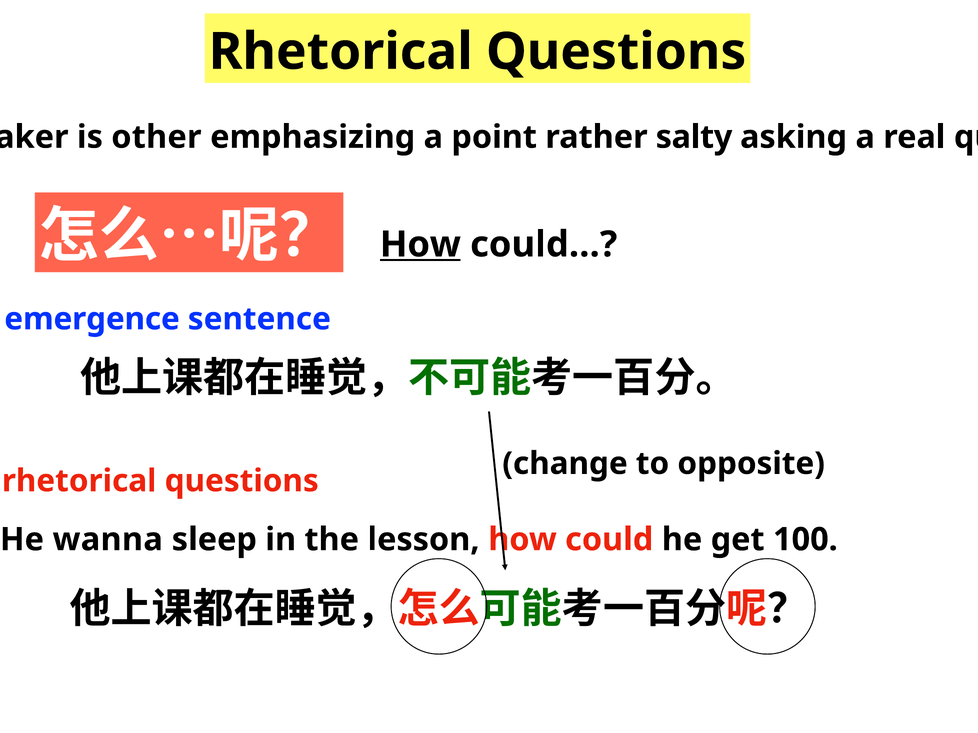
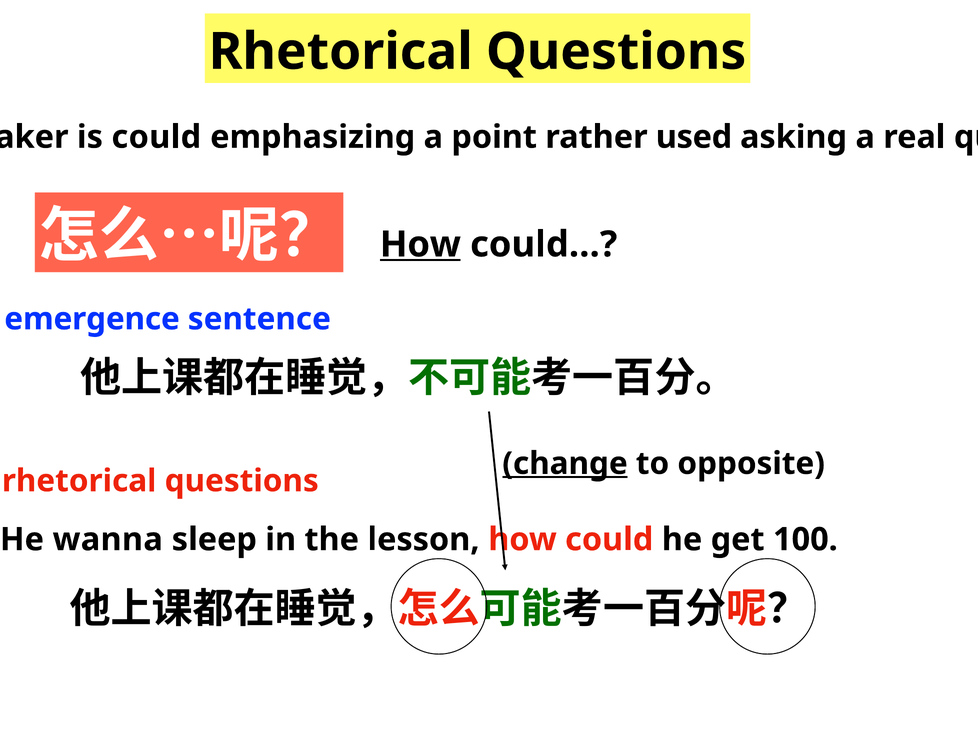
is other: other -> could
salty: salty -> used
change underline: none -> present
